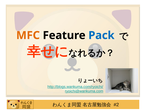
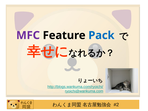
MFC colour: orange -> purple
